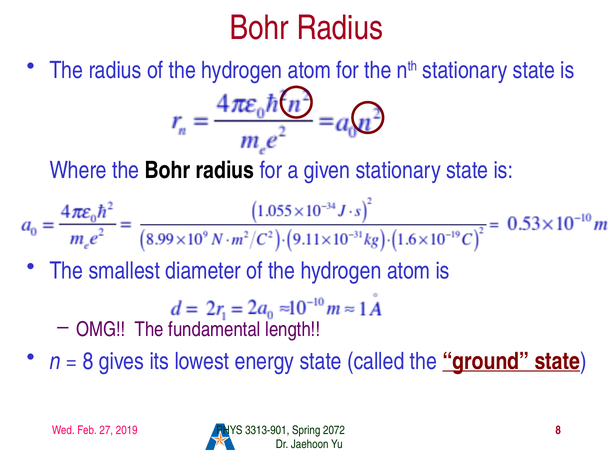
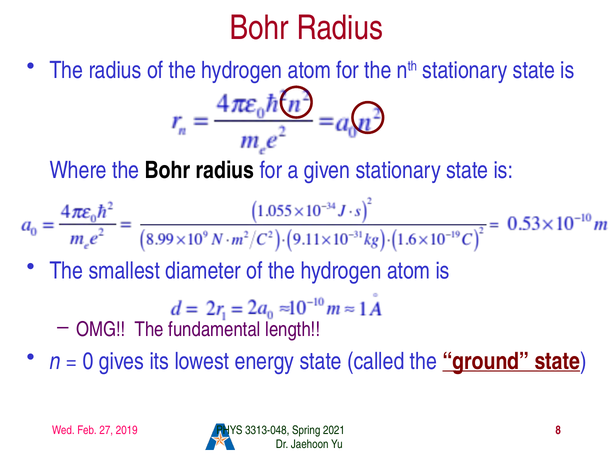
8 at (88, 361): 8 -> 0
3313-901: 3313-901 -> 3313-048
2072: 2072 -> 2021
